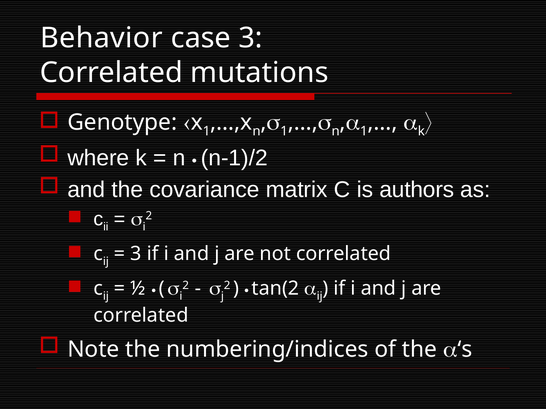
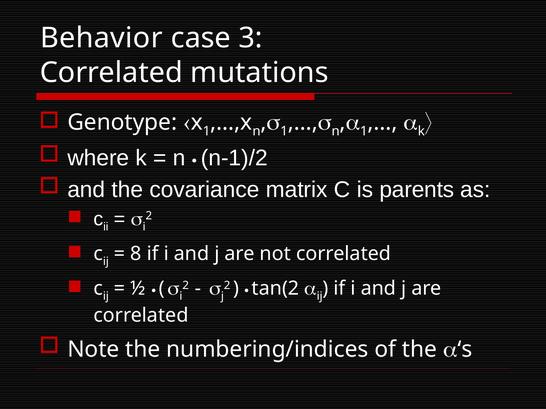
authors: authors -> parents
3 at (136, 254): 3 -> 8
